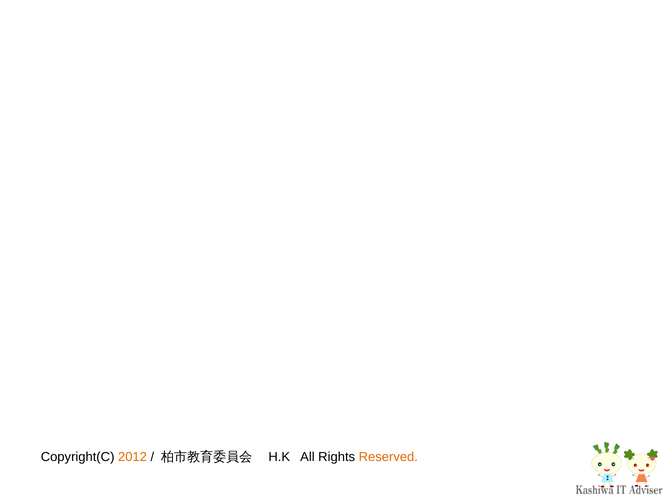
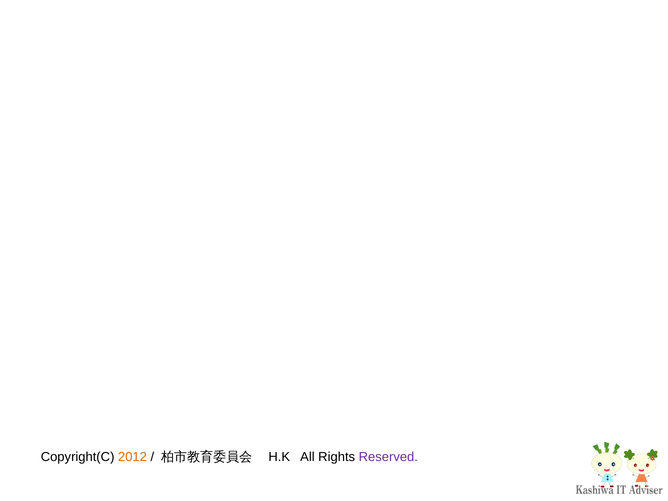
Reserved colour: orange -> purple
